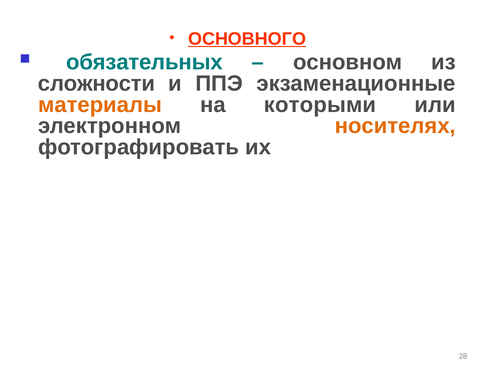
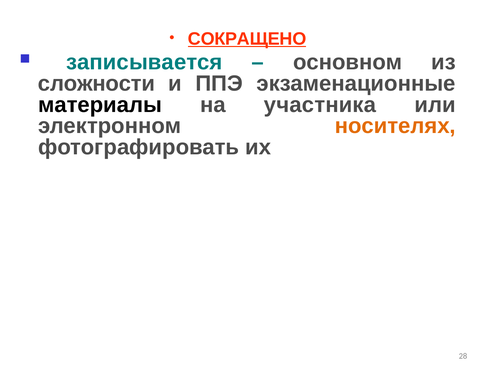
ОСНОВНОГО: ОСНОВНОГО -> СОКРАЩЕНО
обязательных: обязательных -> записывается
материалы colour: orange -> black
которыми: которыми -> участника
